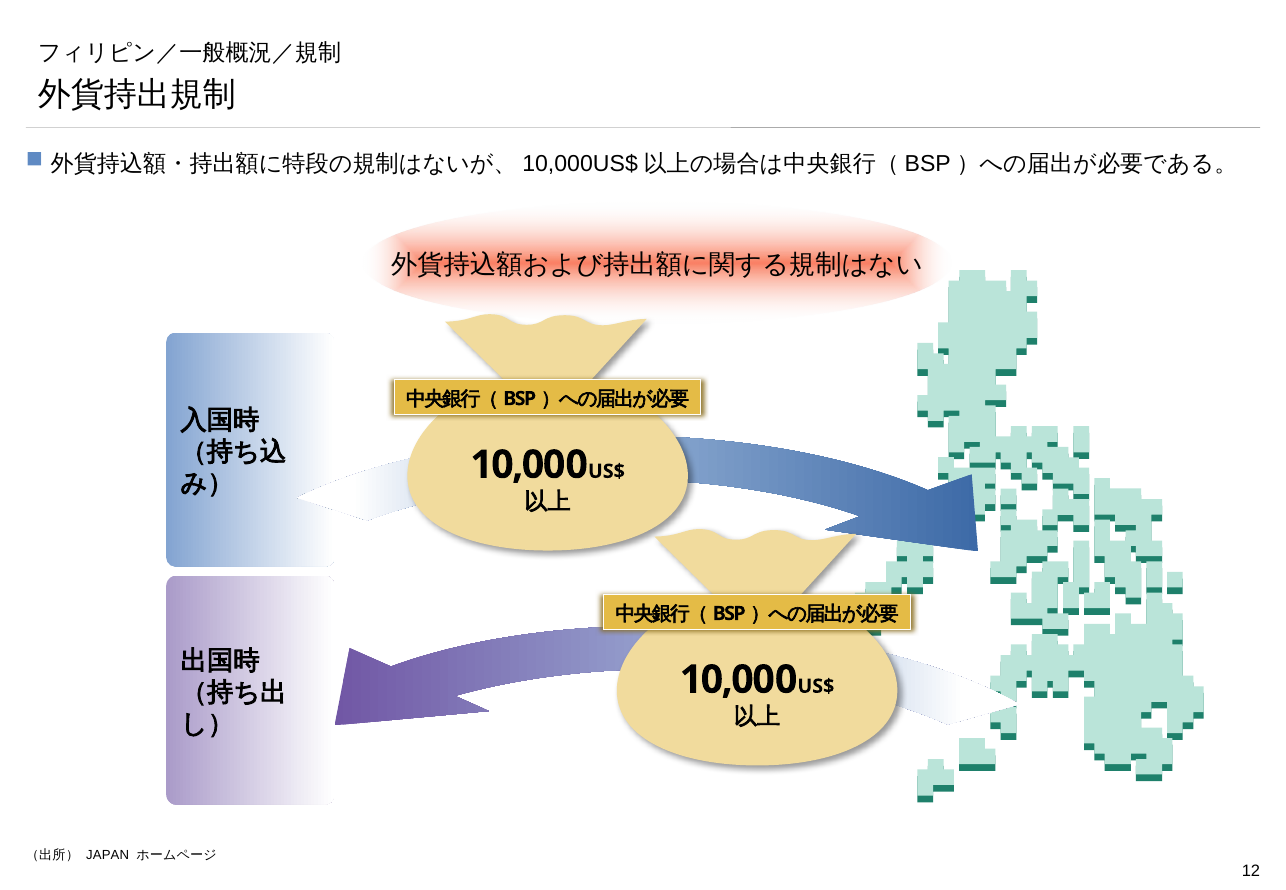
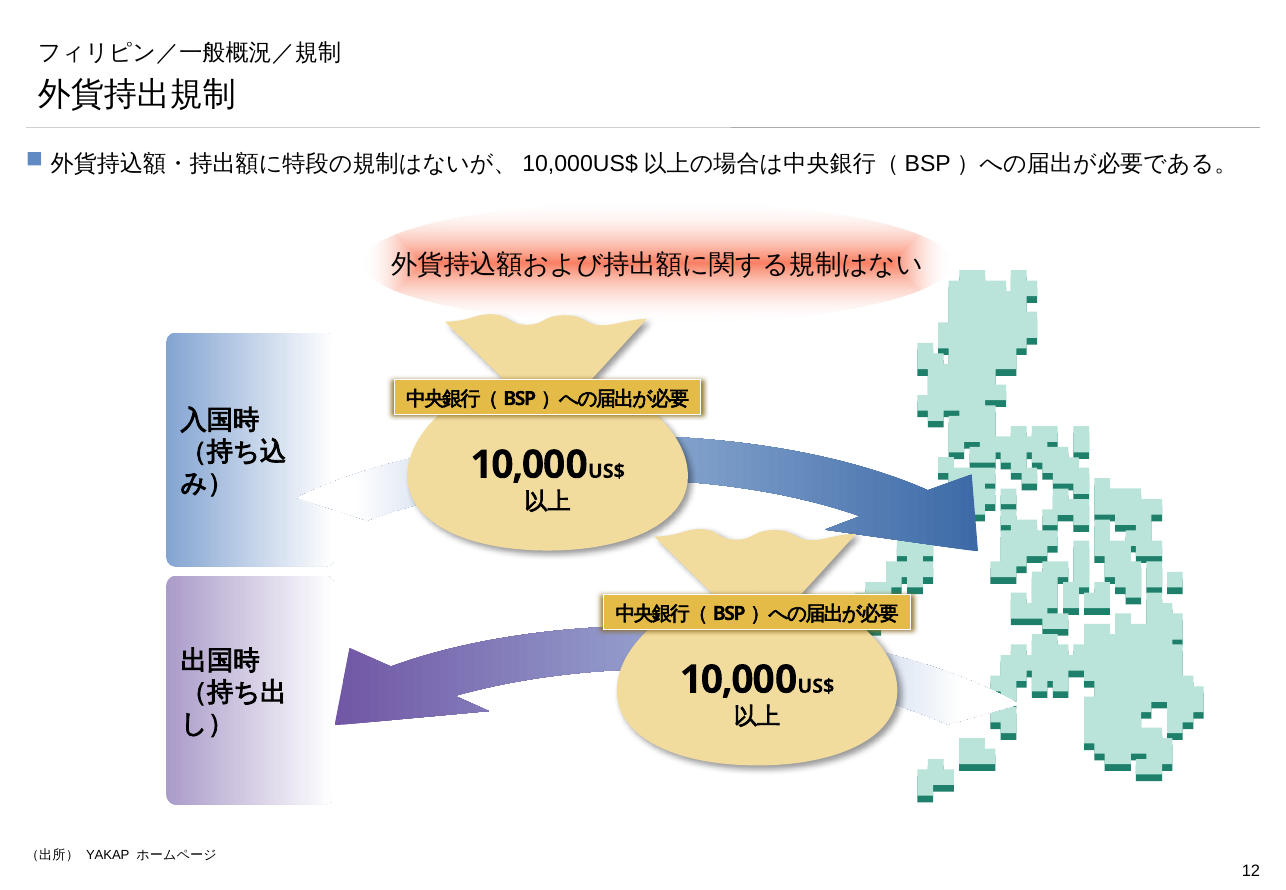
JAPAN: JAPAN -> YAKAP
